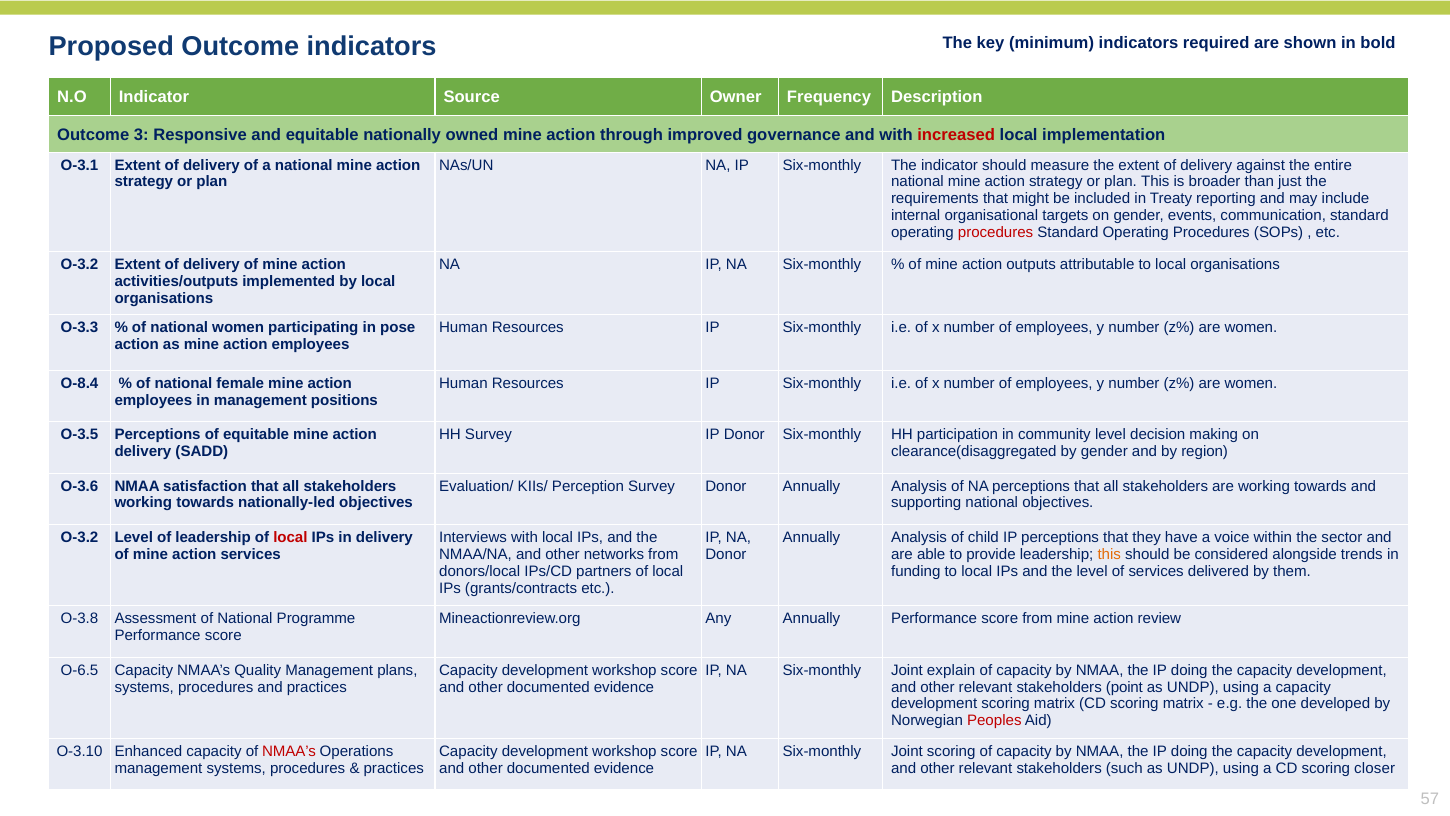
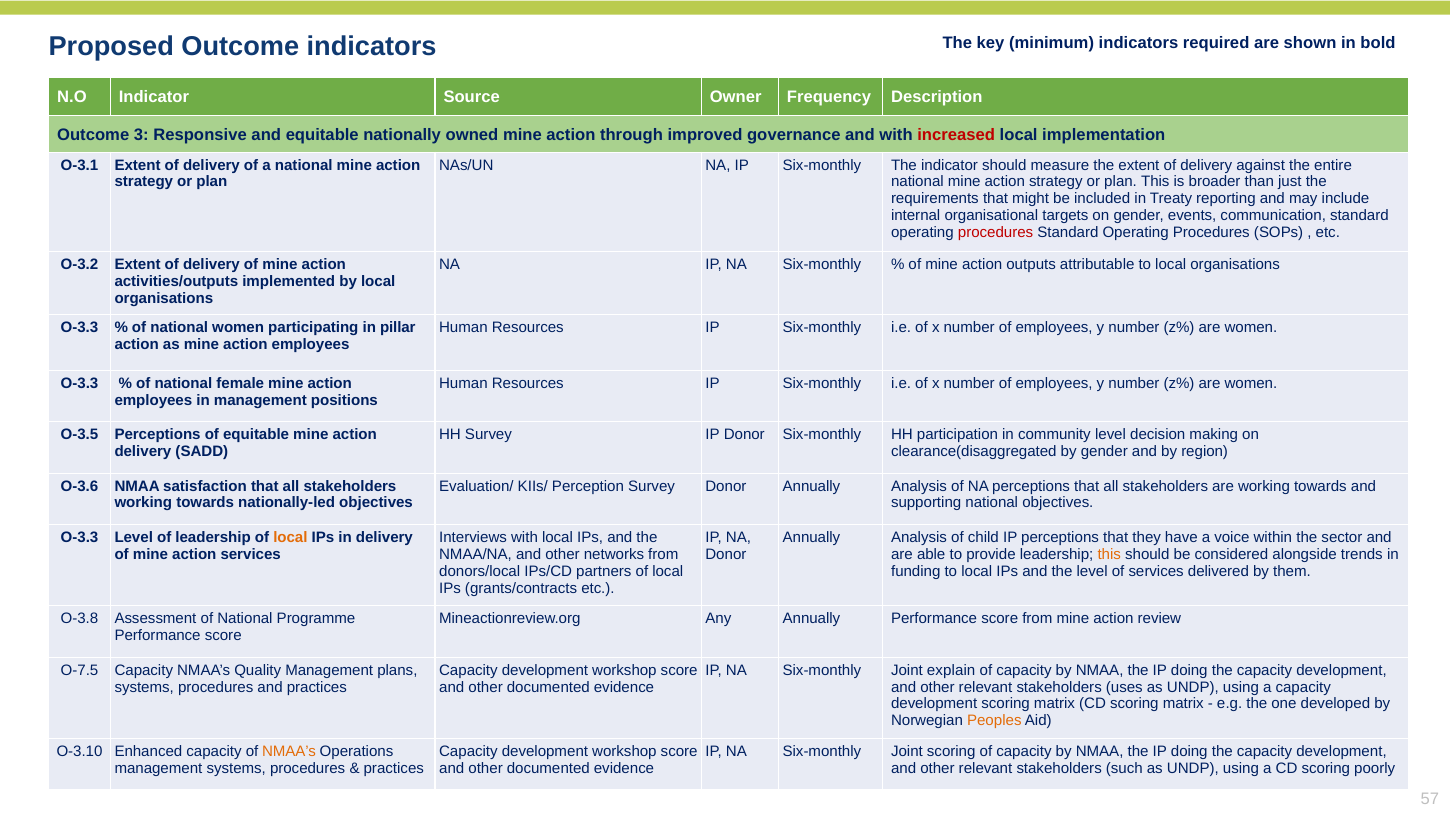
pose: pose -> pillar
O-8.4 at (80, 383): O-8.4 -> O-3.3
O-3.2 at (80, 537): O-3.2 -> O-3.3
local at (290, 537) colour: red -> orange
O-6.5: O-6.5 -> O-7.5
point: point -> uses
Peoples colour: red -> orange
NMAA’s at (289, 751) colour: red -> orange
closer: closer -> poorly
